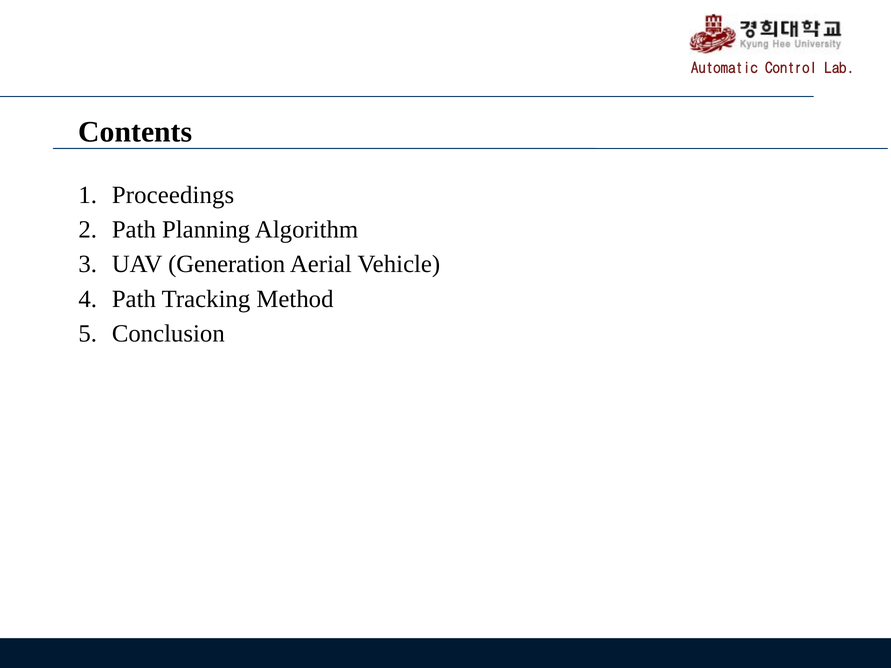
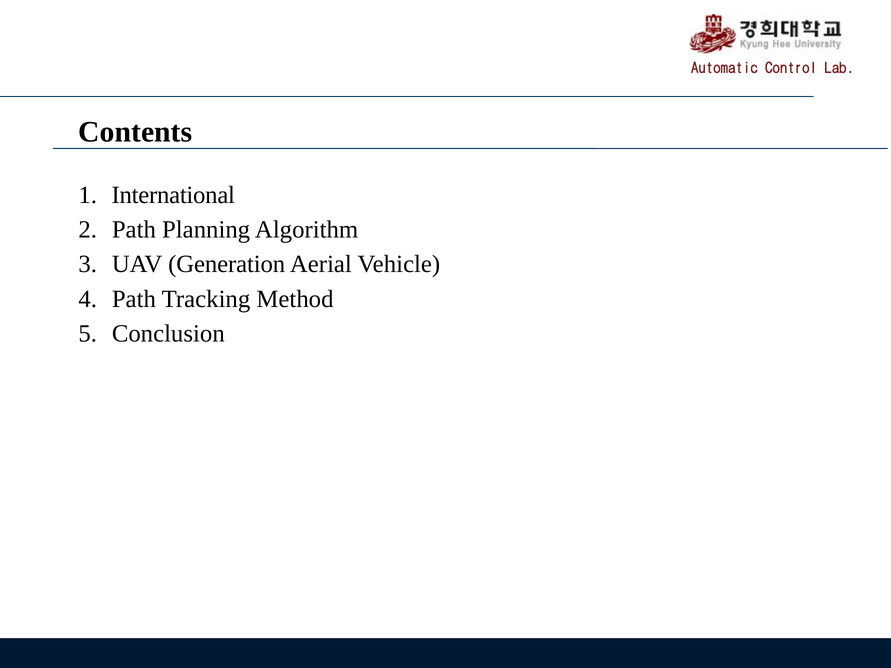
Proceedings: Proceedings -> International
